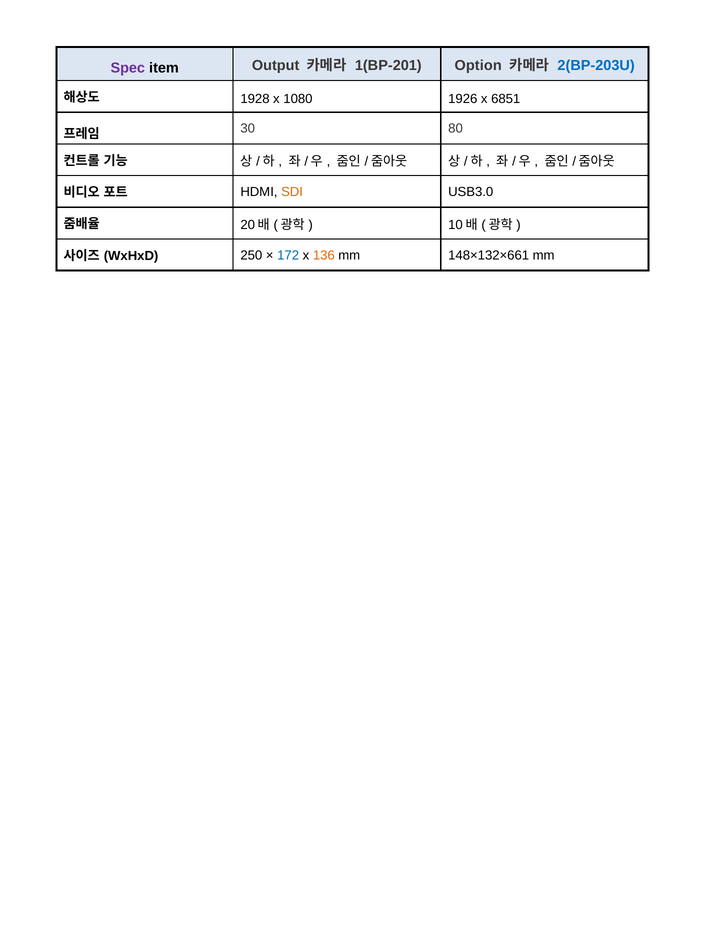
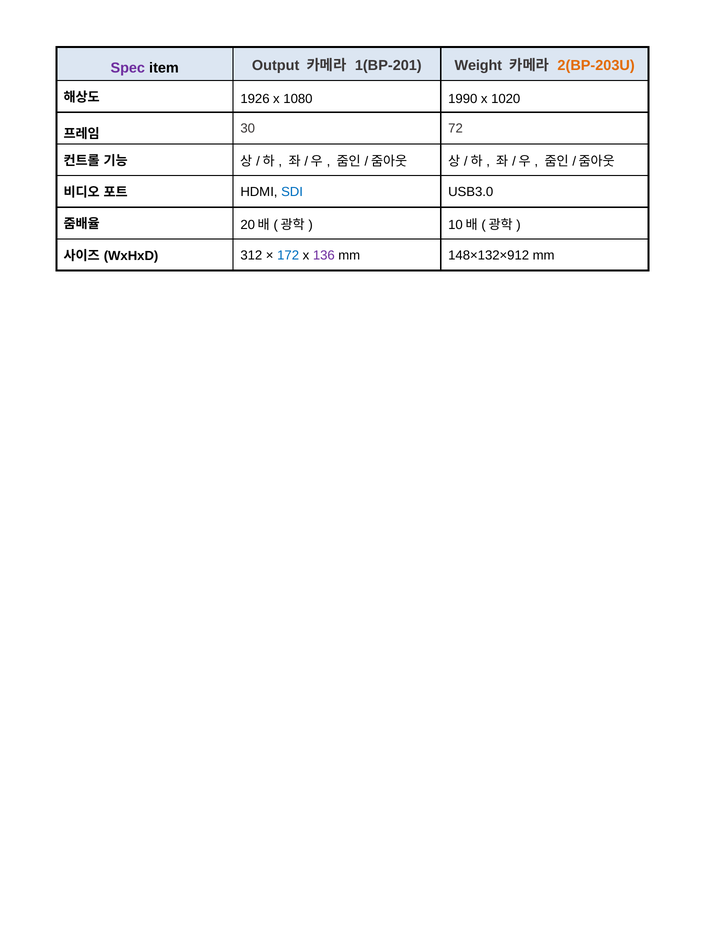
Option: Option -> Weight
2(BP-203U colour: blue -> orange
1928: 1928 -> 1926
1926: 1926 -> 1990
6851: 6851 -> 1020
80: 80 -> 72
SDI colour: orange -> blue
250: 250 -> 312
136 colour: orange -> purple
148×132×661: 148×132×661 -> 148×132×912
